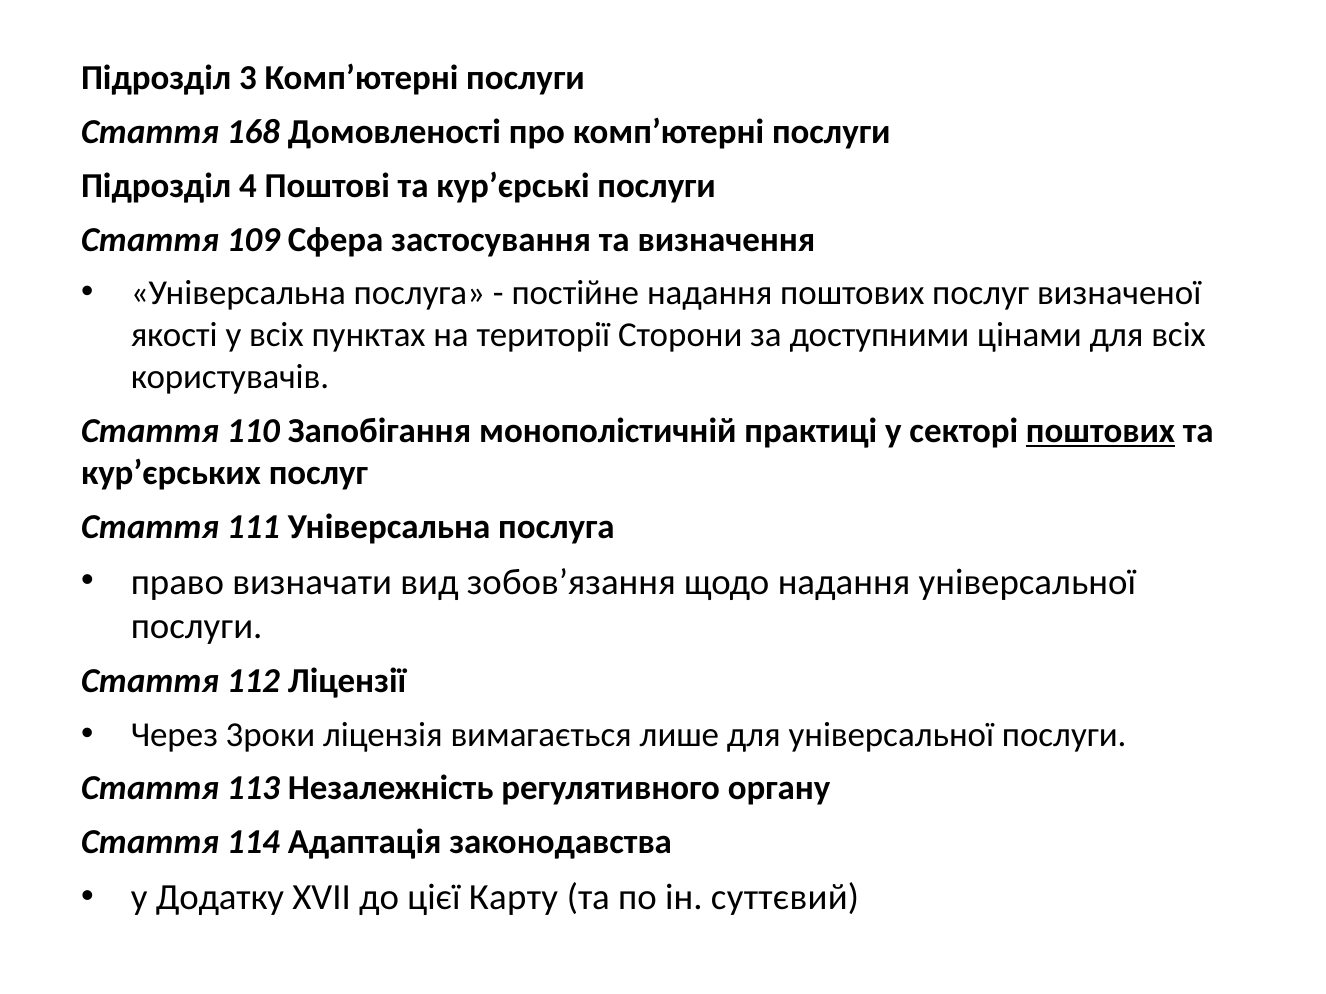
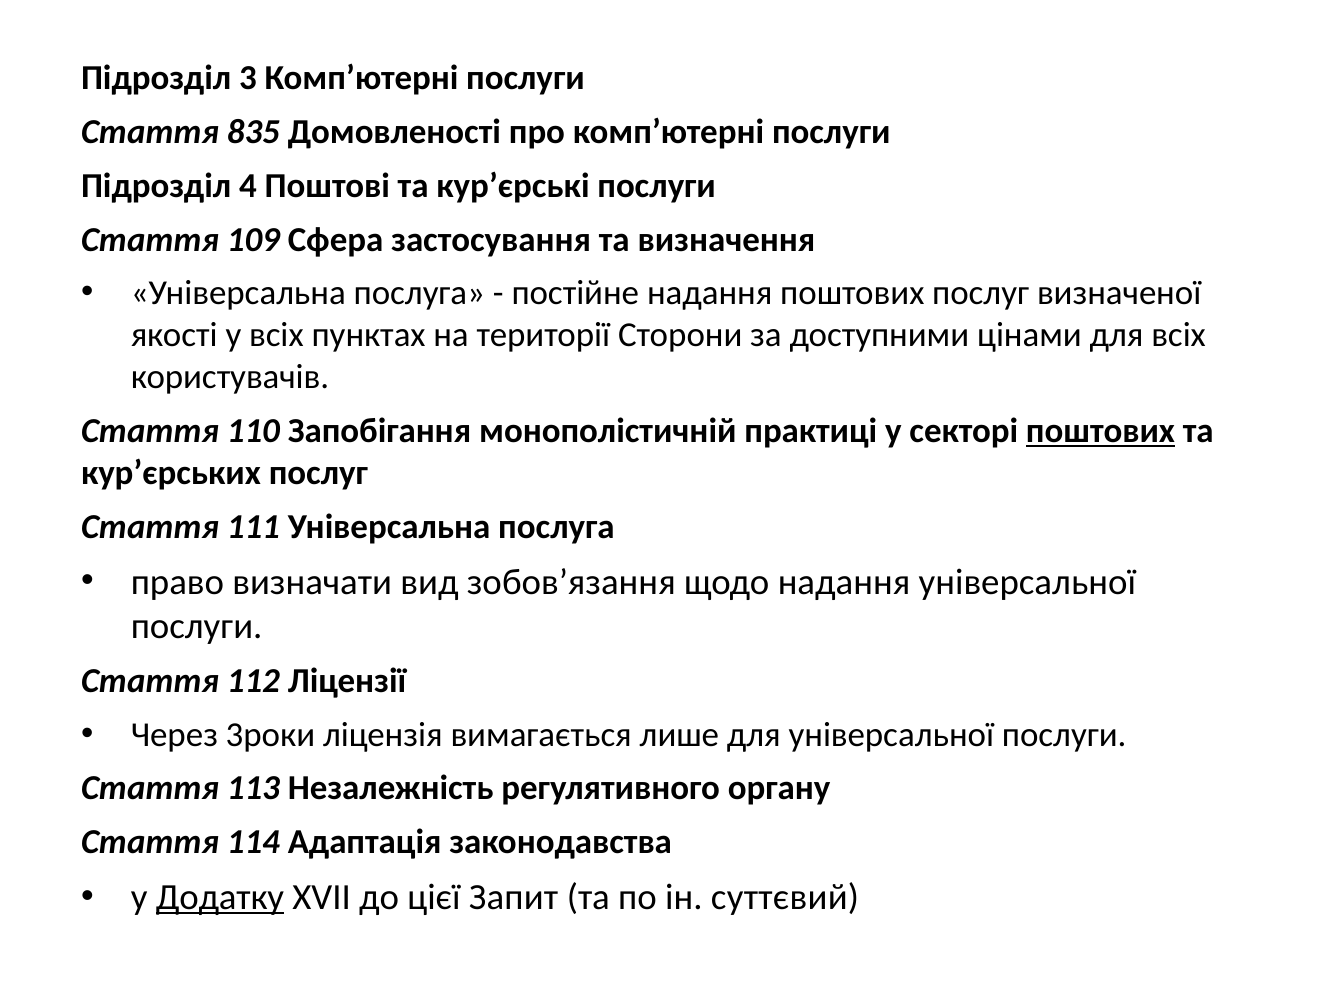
168: 168 -> 835
Додатку underline: none -> present
Карту: Карту -> Запит
